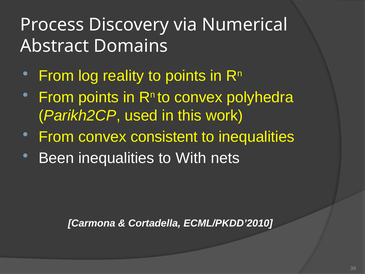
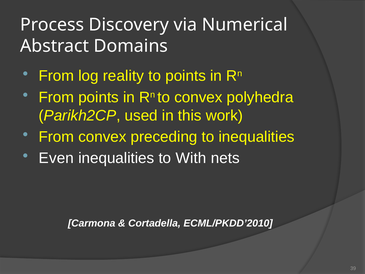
consistent: consistent -> preceding
Been: Been -> Even
